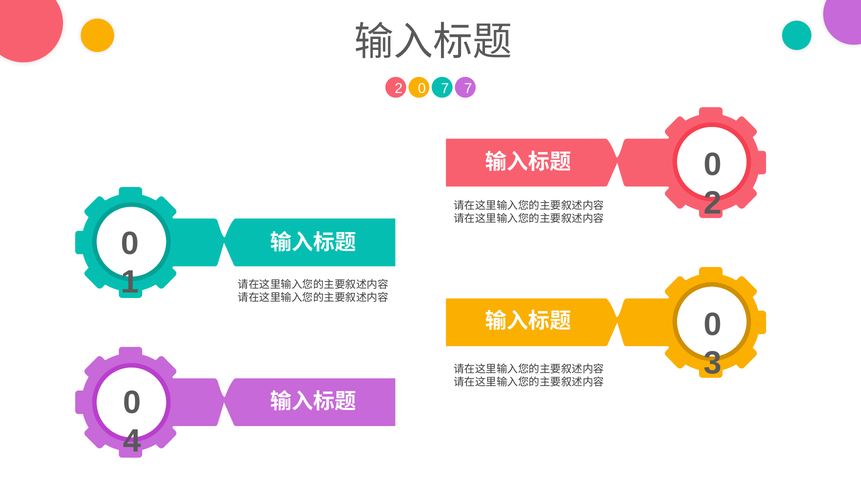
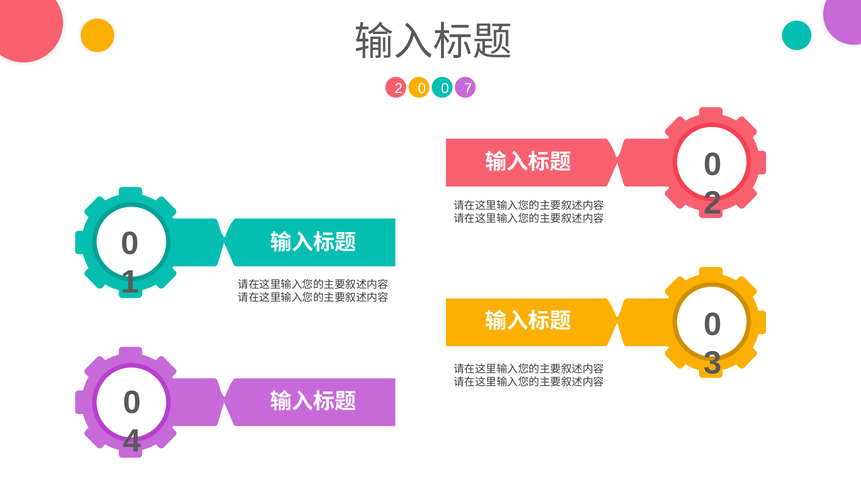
0 7: 7 -> 0
